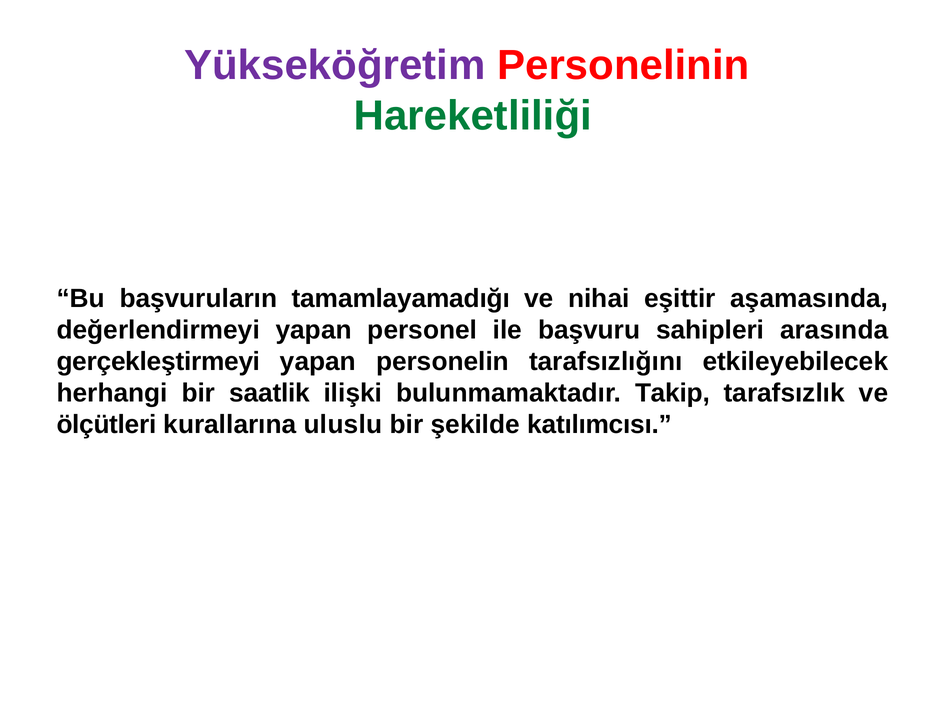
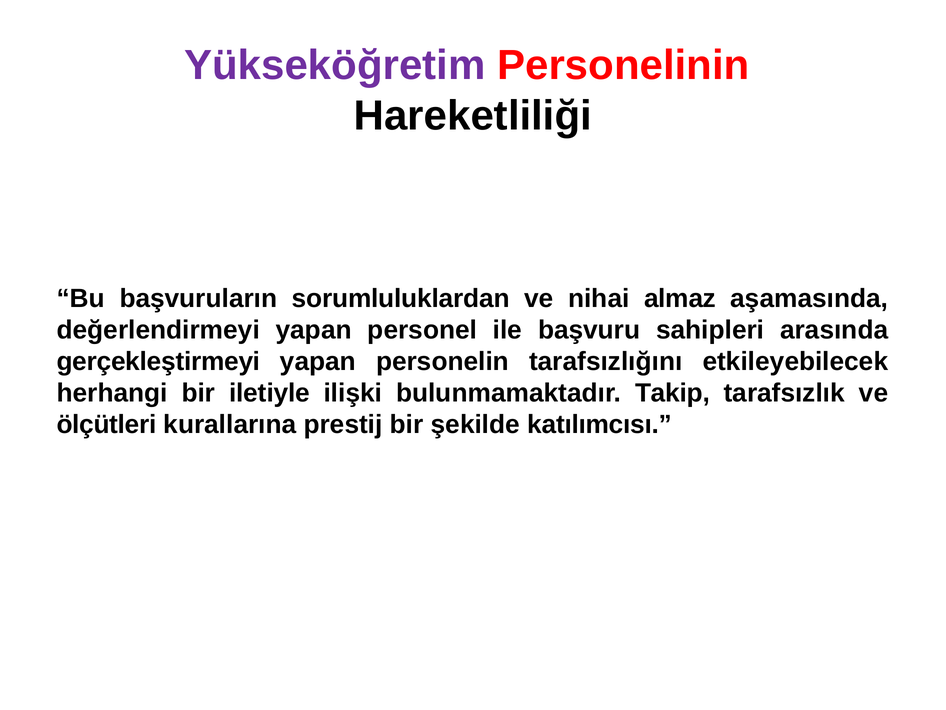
Hareketliliği colour: green -> black
tamamlayamadığı: tamamlayamadığı -> sorumluluklardan
eşittir: eşittir -> almaz
saatlik: saatlik -> iletiyle
uluslu: uluslu -> prestij
